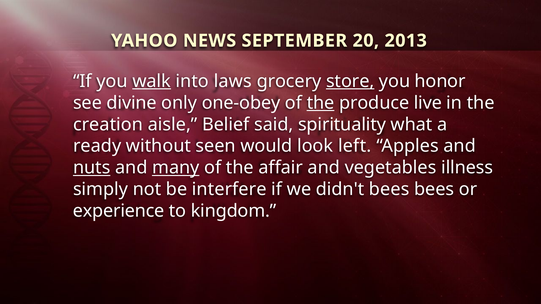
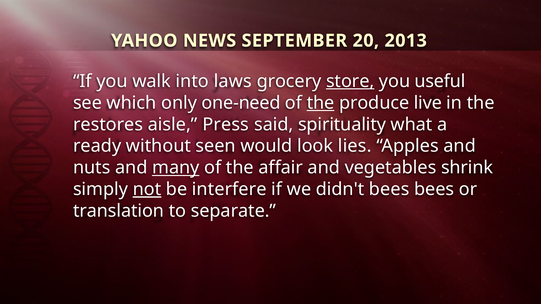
walk underline: present -> none
honor: honor -> useful
divine: divine -> which
one-obey: one-obey -> one-need
creation: creation -> restores
Belief: Belief -> Press
left: left -> lies
nuts underline: present -> none
illness: illness -> shrink
not underline: none -> present
experience: experience -> translation
kingdom: kingdom -> separate
